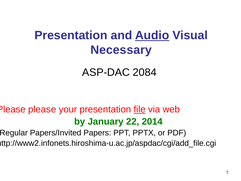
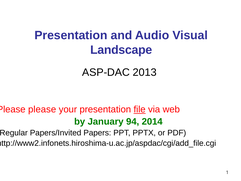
Audio underline: present -> none
Necessary: Necessary -> Landscape
2084: 2084 -> 2013
22: 22 -> 94
